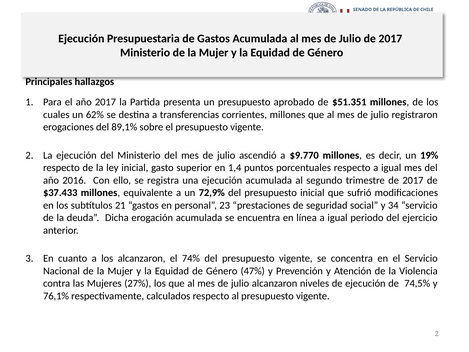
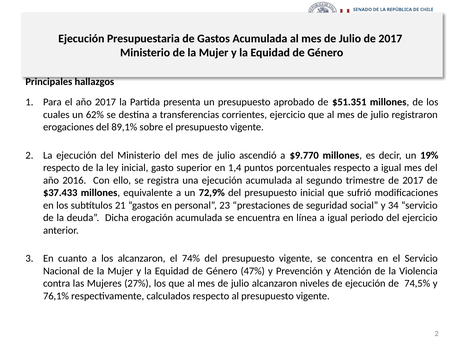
corrientes millones: millones -> ejercicio
